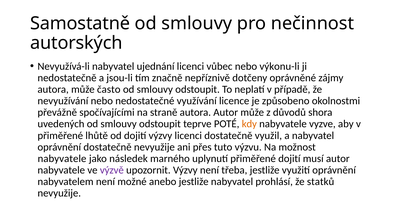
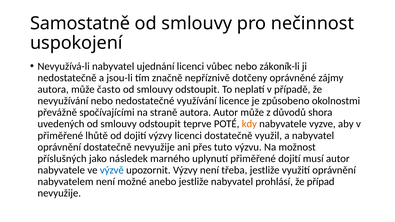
autorských: autorských -> uspokojení
výkonu-li: výkonu-li -> zákoník-li
nabyvatele at (62, 159): nabyvatele -> příslušných
výzvě colour: purple -> blue
statků: statků -> případ
